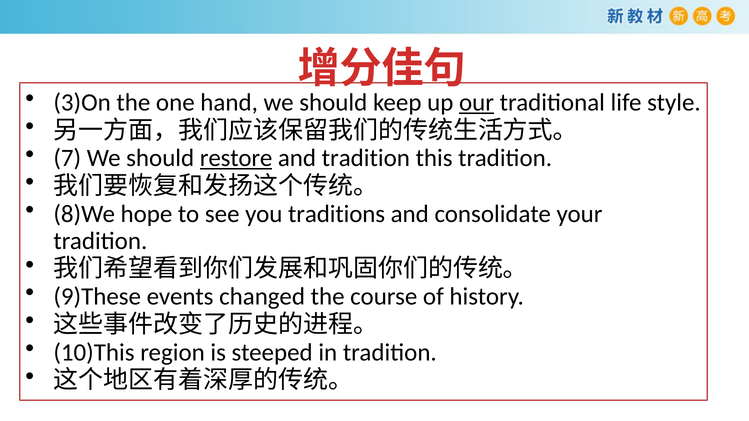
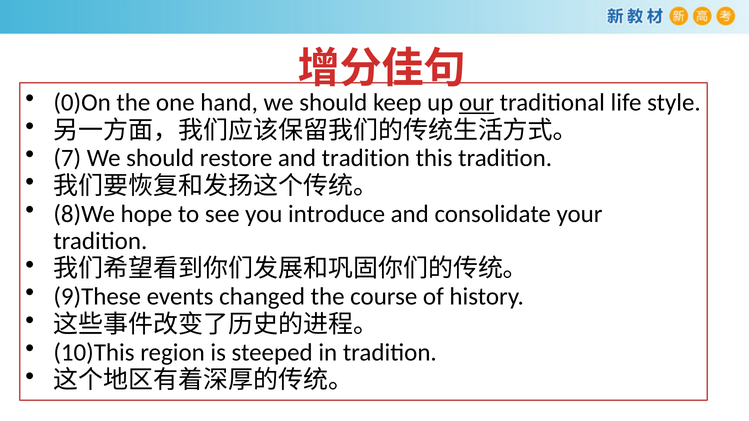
3)On: 3)On -> 0)On
restore underline: present -> none
traditions: traditions -> introduce
